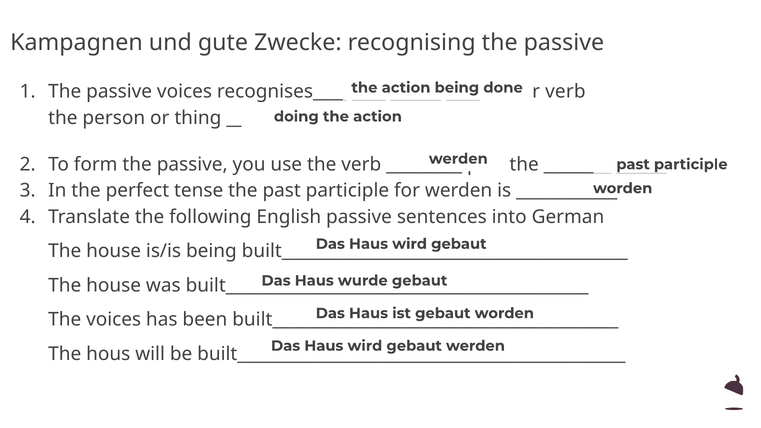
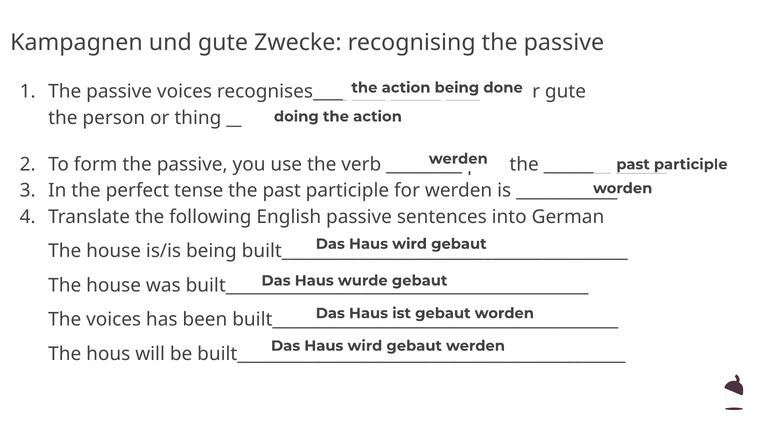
verb at (565, 92): verb -> gute
